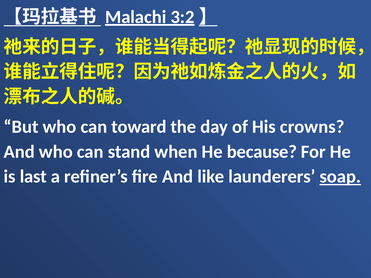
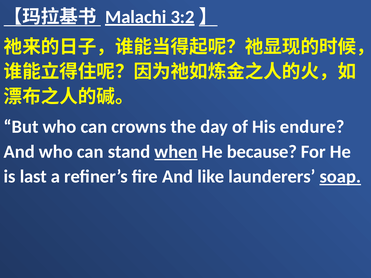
toward: toward -> crowns
crowns: crowns -> endure
when underline: none -> present
